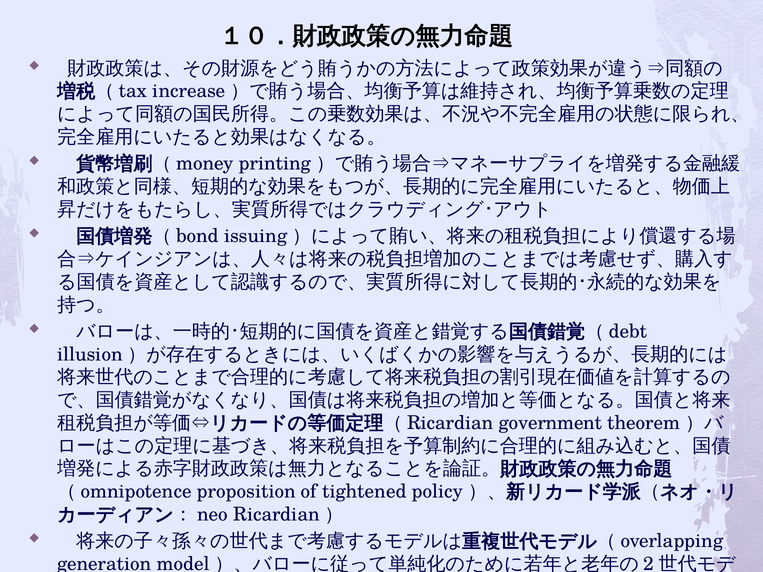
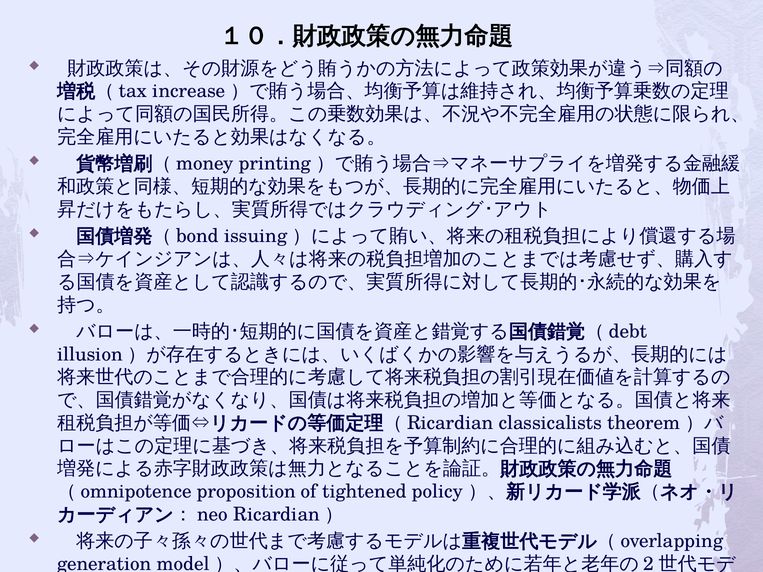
government: government -> classicalists
